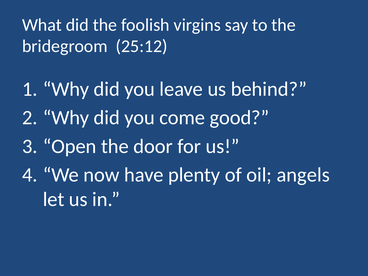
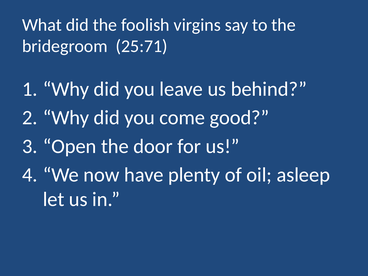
25:12: 25:12 -> 25:71
angels: angels -> asleep
